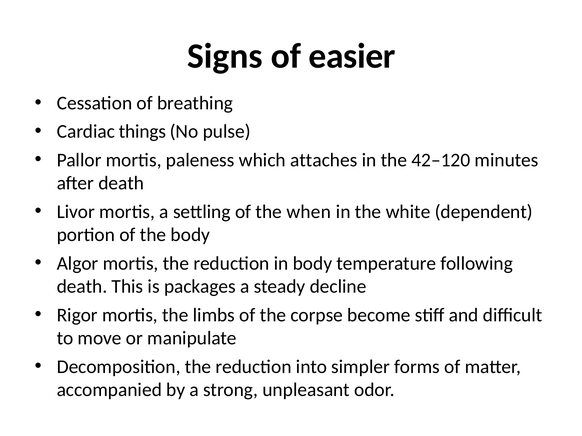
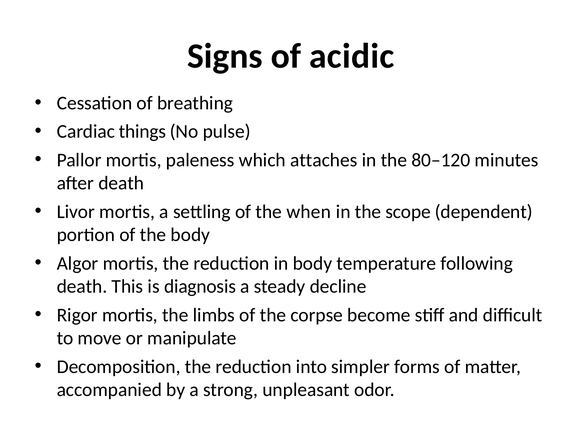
easier: easier -> acidic
42–120: 42–120 -> 80–120
white: white -> scope
packages: packages -> diagnosis
